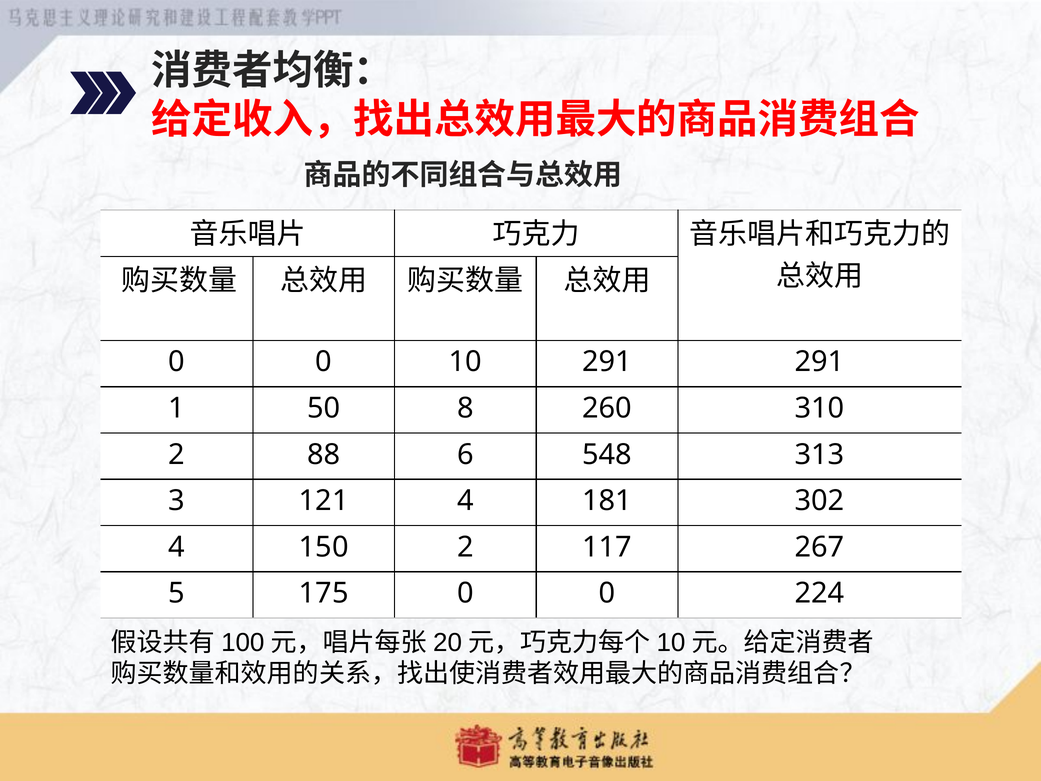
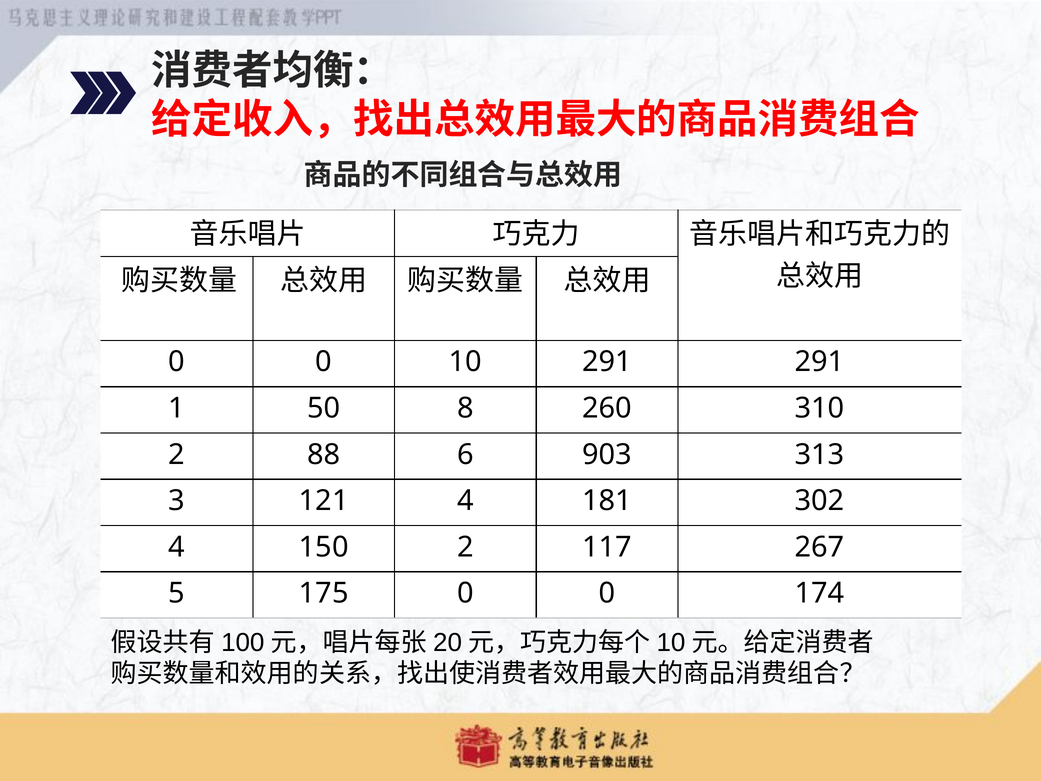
548: 548 -> 903
224: 224 -> 174
